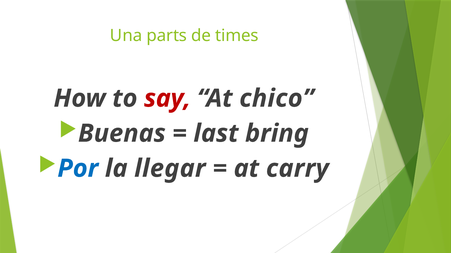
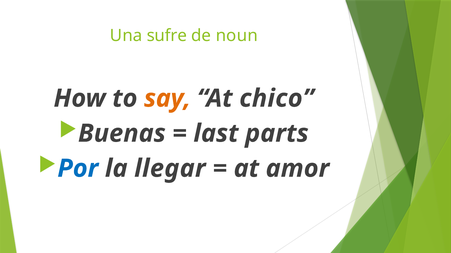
parts: parts -> sufre
times: times -> noun
say colour: red -> orange
bring: bring -> parts
carry: carry -> amor
